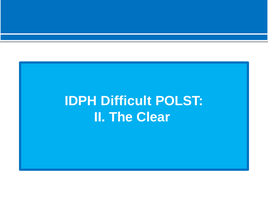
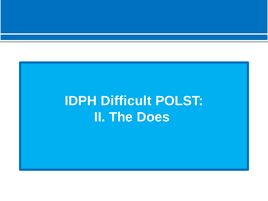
Clear: Clear -> Does
